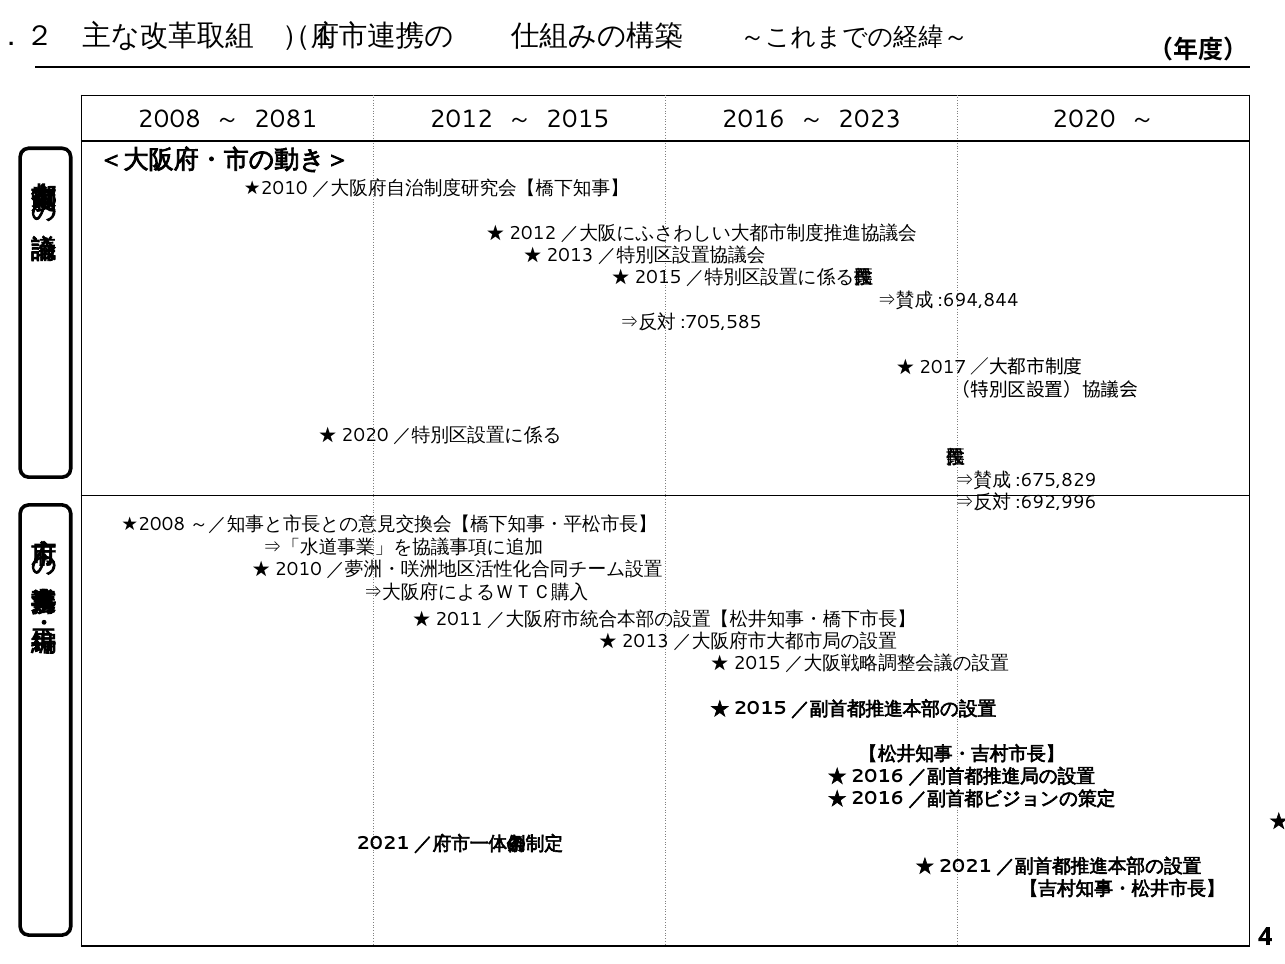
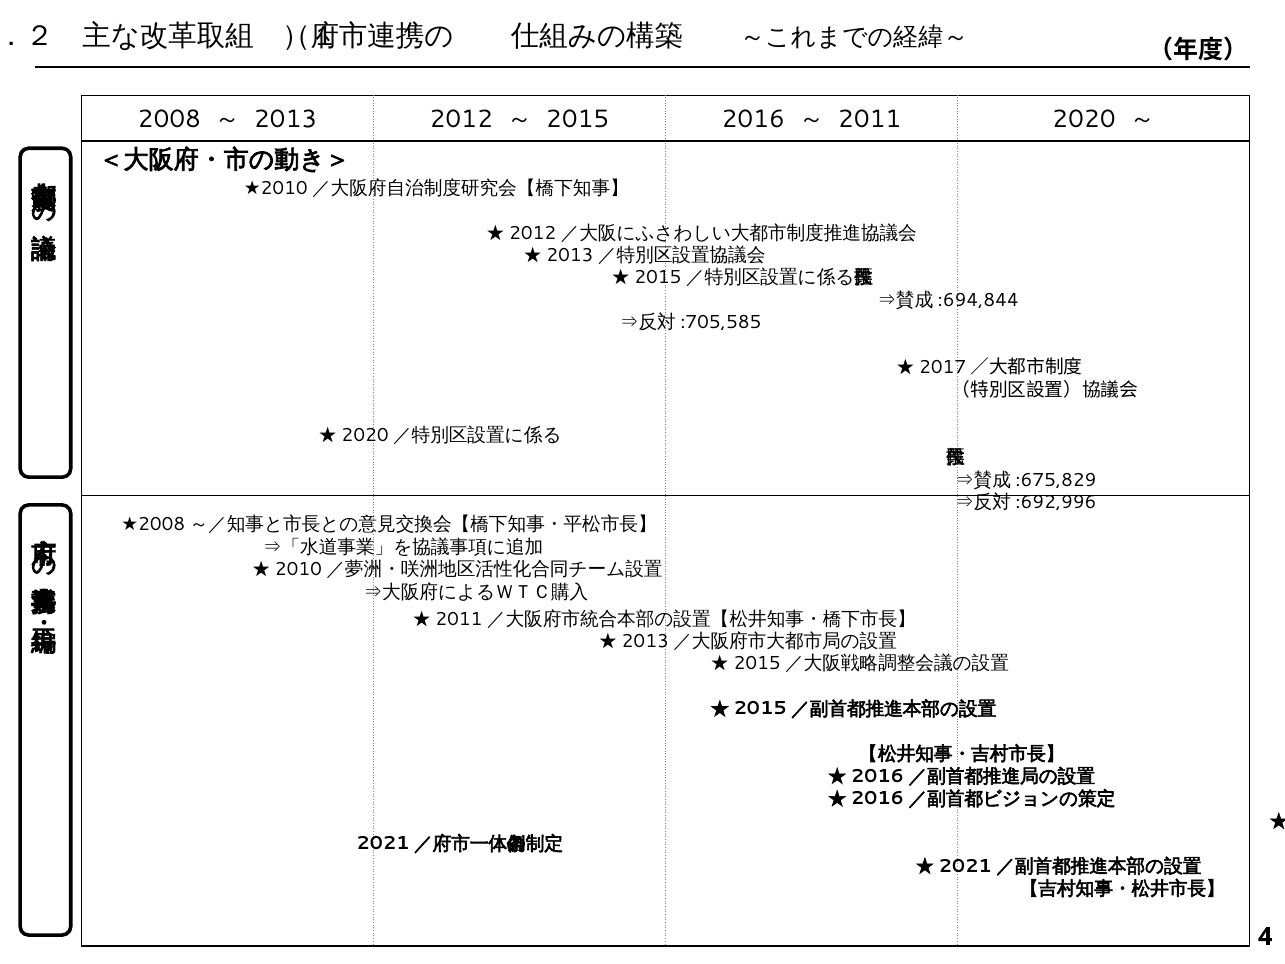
2081: 2081 -> 2013
2023: 2023 -> 2011
